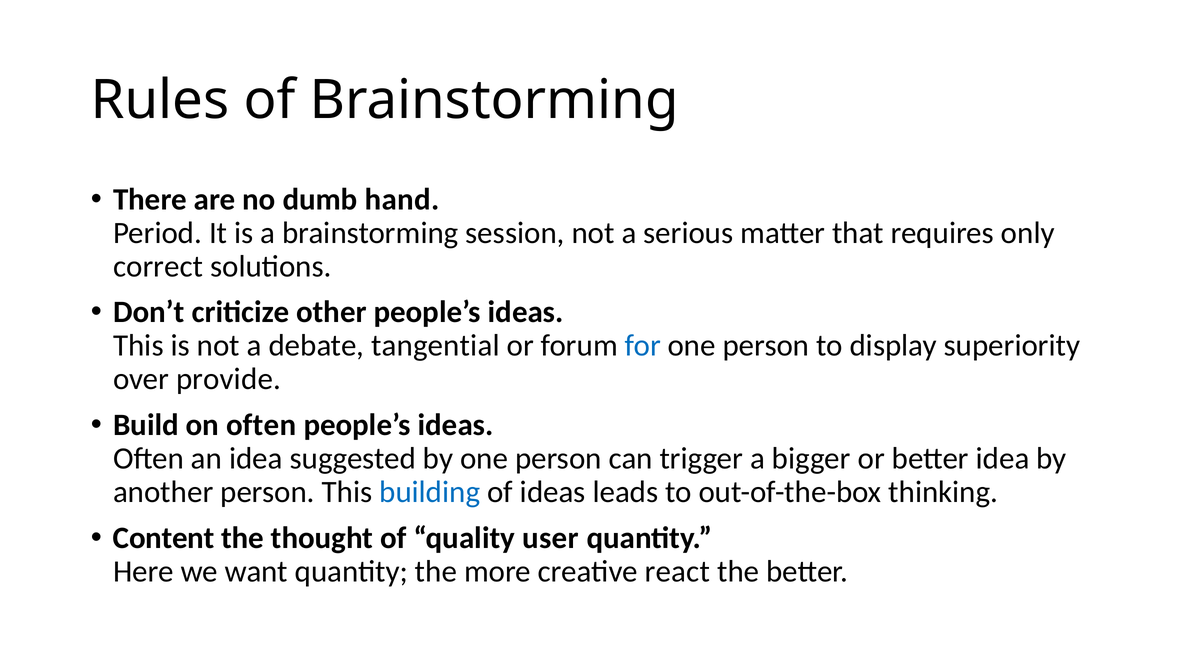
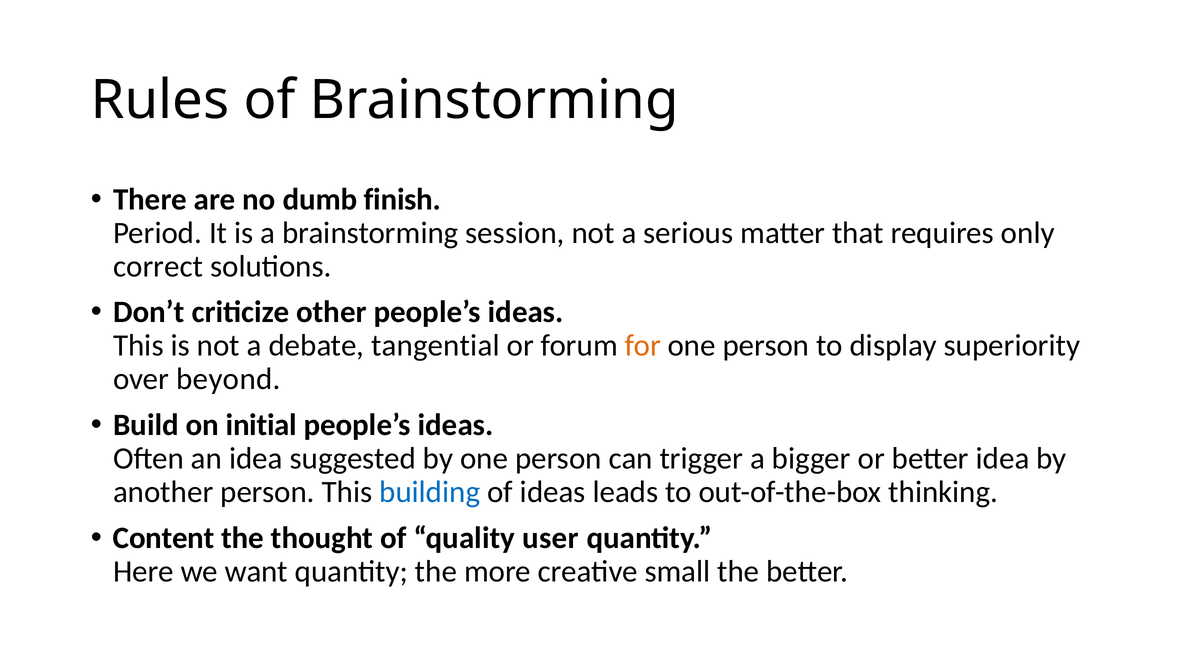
hand: hand -> finish
for colour: blue -> orange
provide: provide -> beyond
on often: often -> initial
react: react -> small
